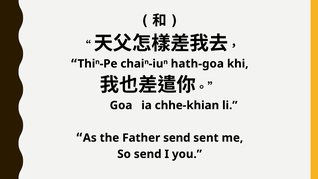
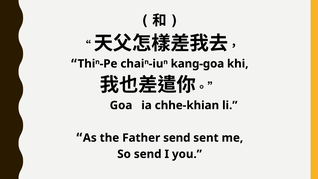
hath-goa: hath-goa -> kang-goa
